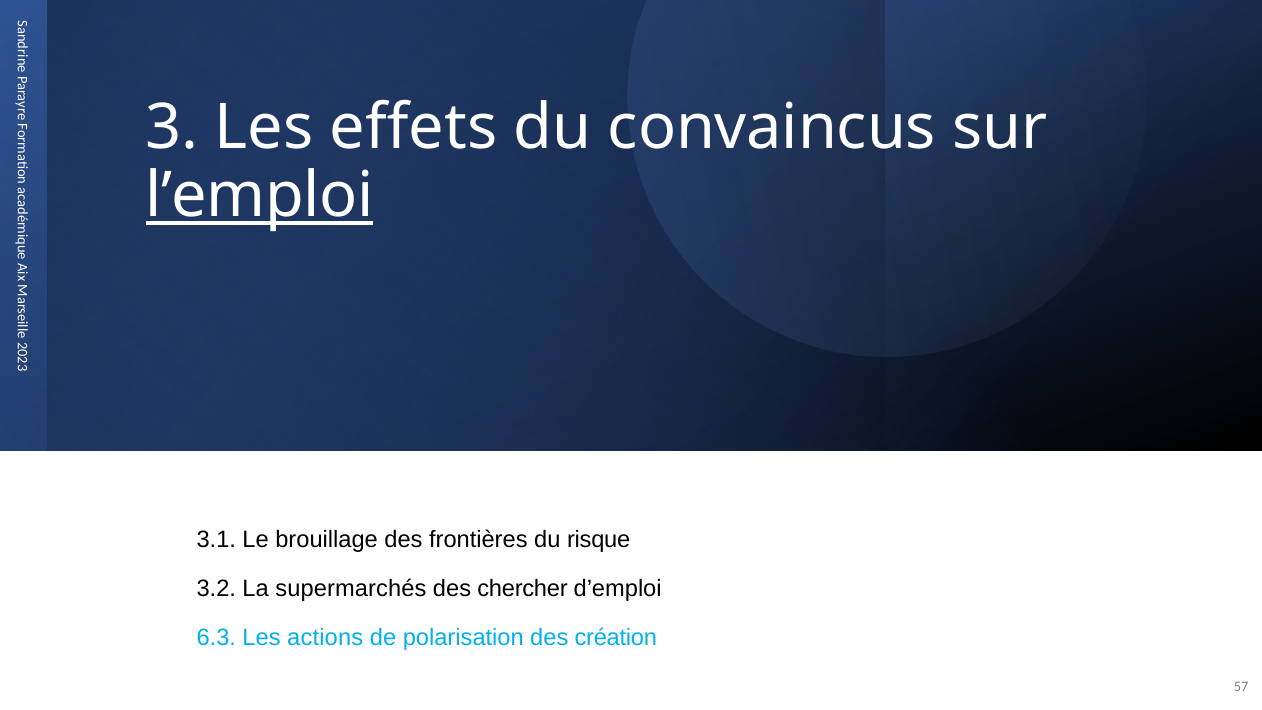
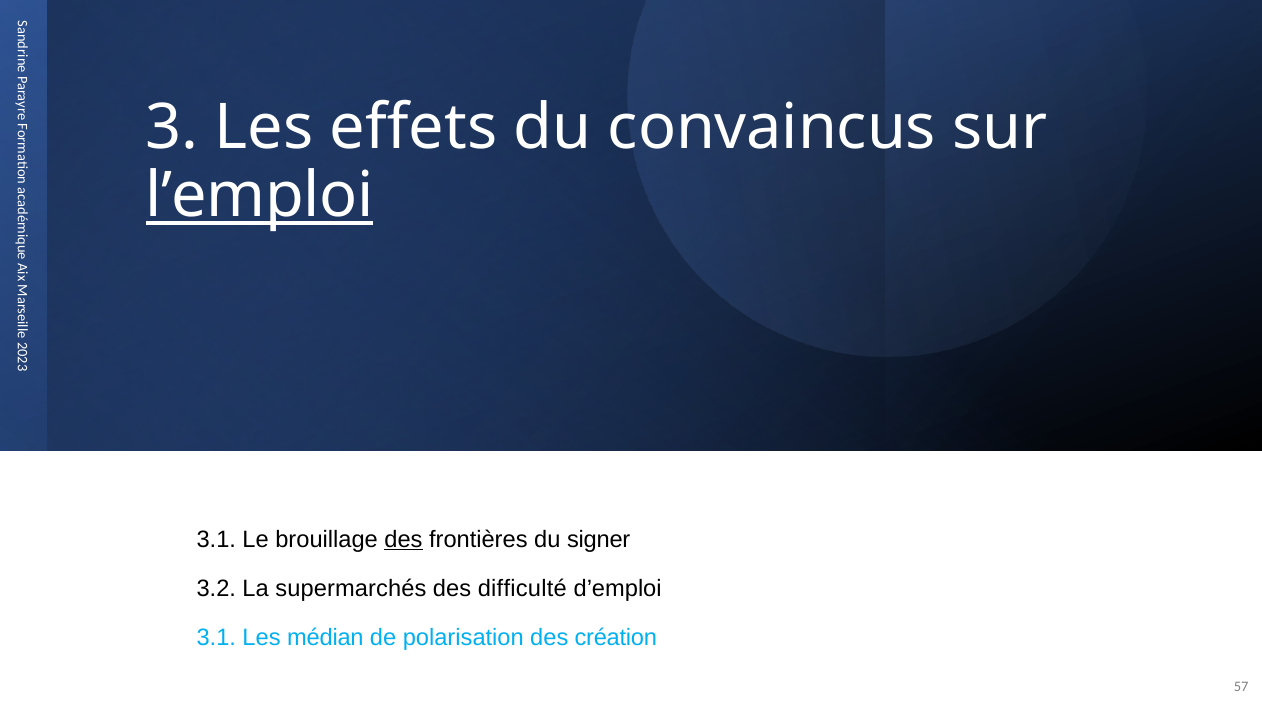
des at (404, 539) underline: none -> present
risque: risque -> signer
chercher: chercher -> difficulté
6.3 at (216, 638): 6.3 -> 3.1
actions: actions -> médian
